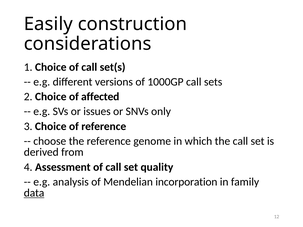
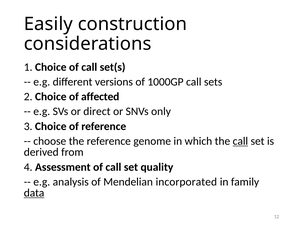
issues: issues -> direct
call at (240, 141) underline: none -> present
incorporation: incorporation -> incorporated
